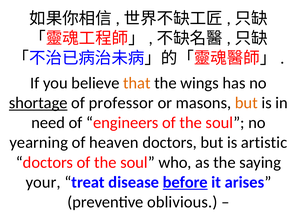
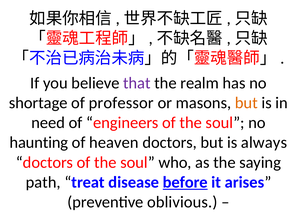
that colour: orange -> purple
wings: wings -> realm
shortage underline: present -> none
yearning: yearning -> haunting
artistic: artistic -> always
your: your -> path
